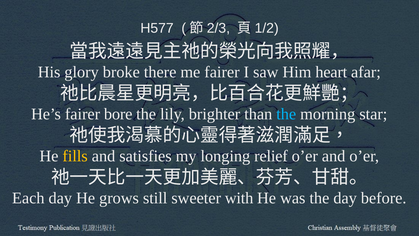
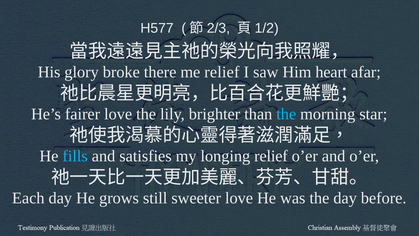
me fairer: fairer -> relief
fairer bore: bore -> love
fills colour: yellow -> light blue
sweeter with: with -> love
